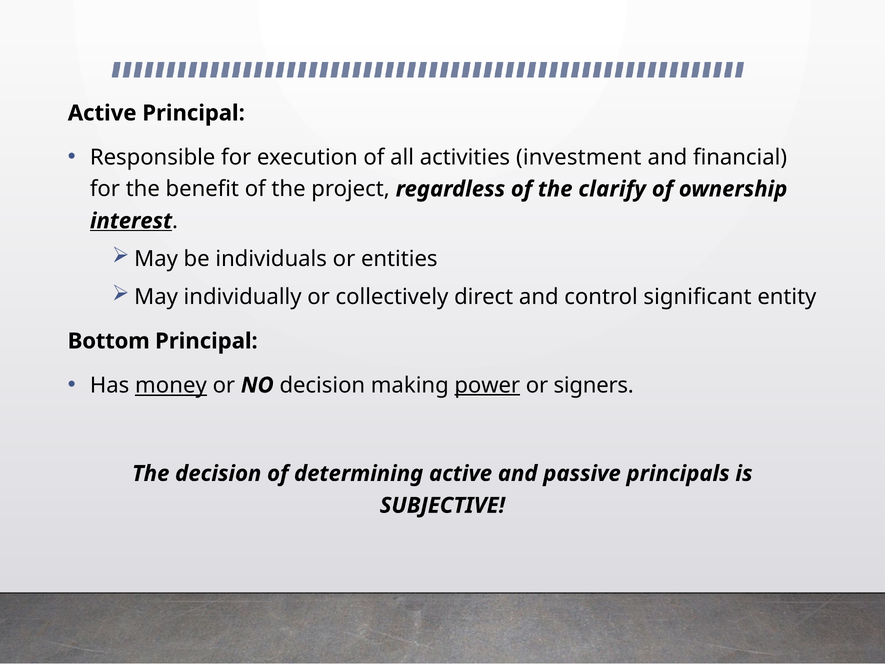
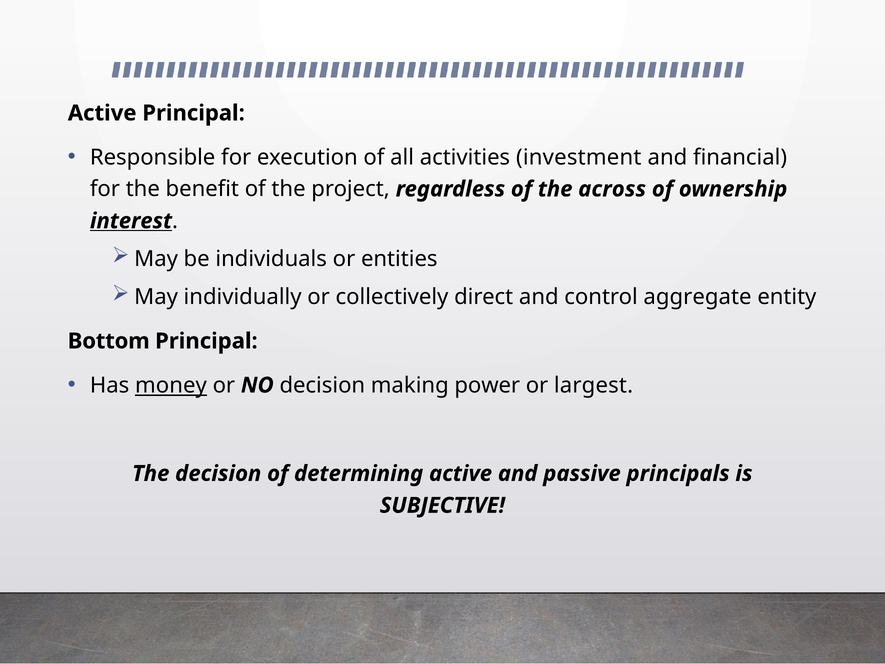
clarify: clarify -> across
significant: significant -> aggregate
power underline: present -> none
signers: signers -> largest
